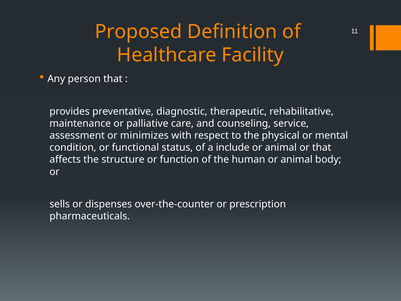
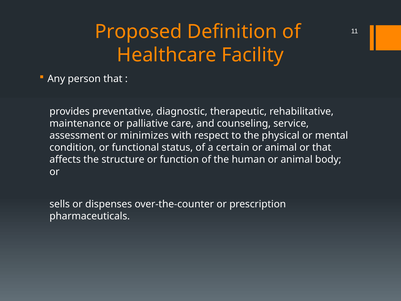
include: include -> certain
